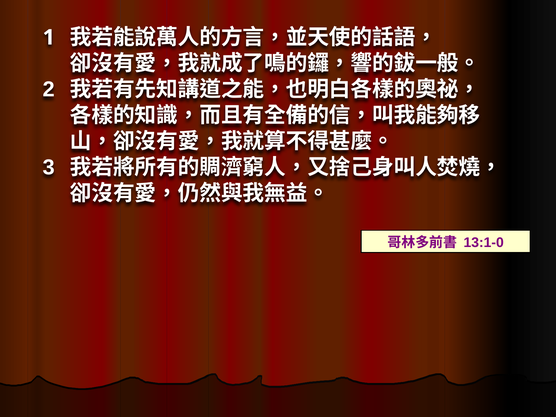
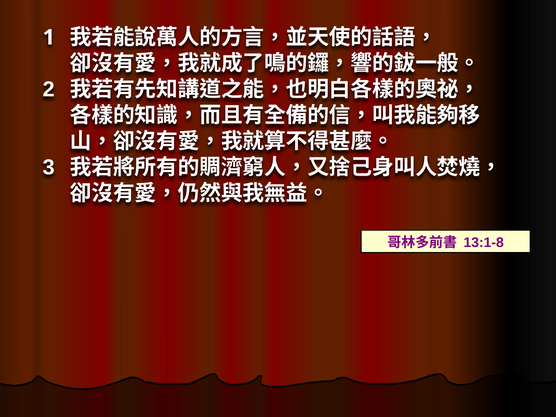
13:1-0: 13:1-0 -> 13:1-8
